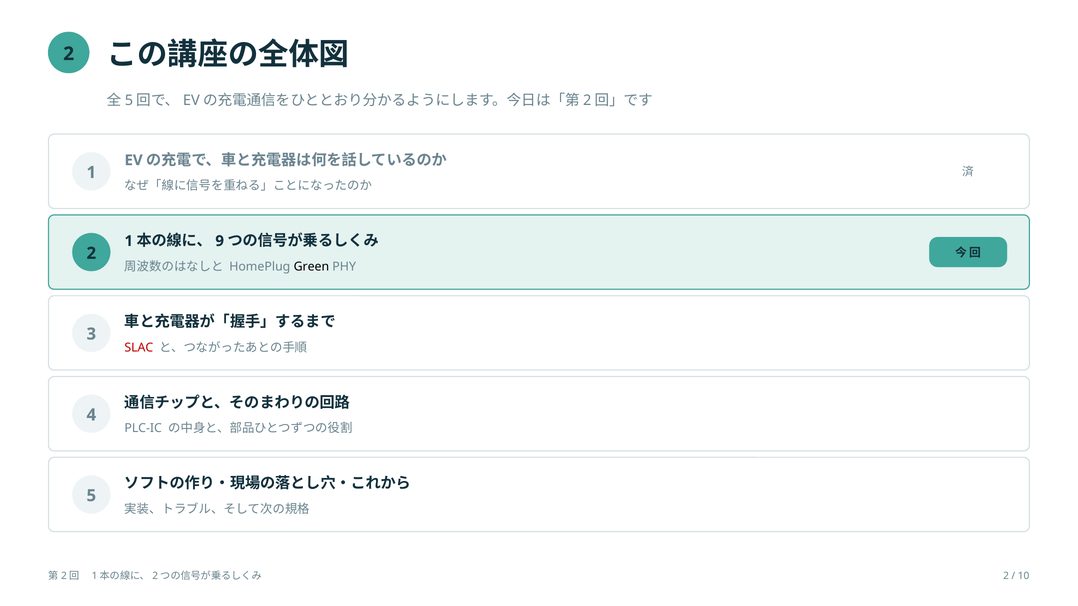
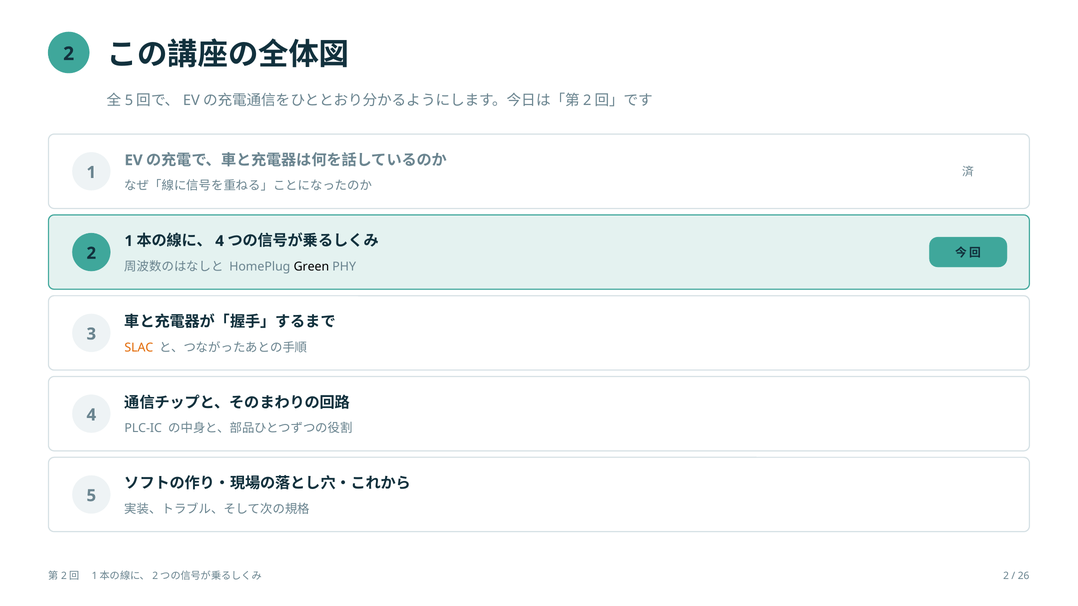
9 at (220, 241): 9 -> 4
SLAC colour: red -> orange
10: 10 -> 26
